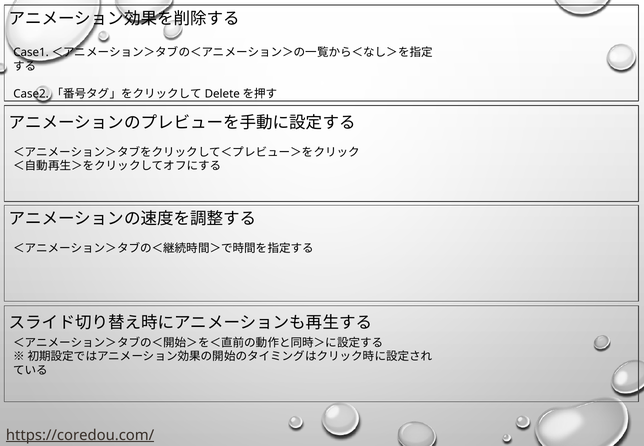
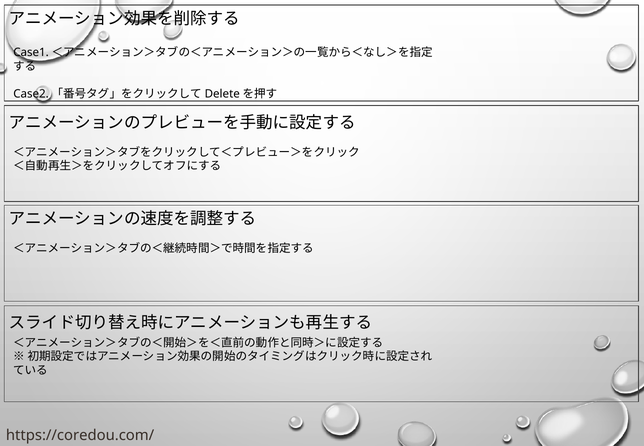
https://coredou.com/ underline: present -> none
